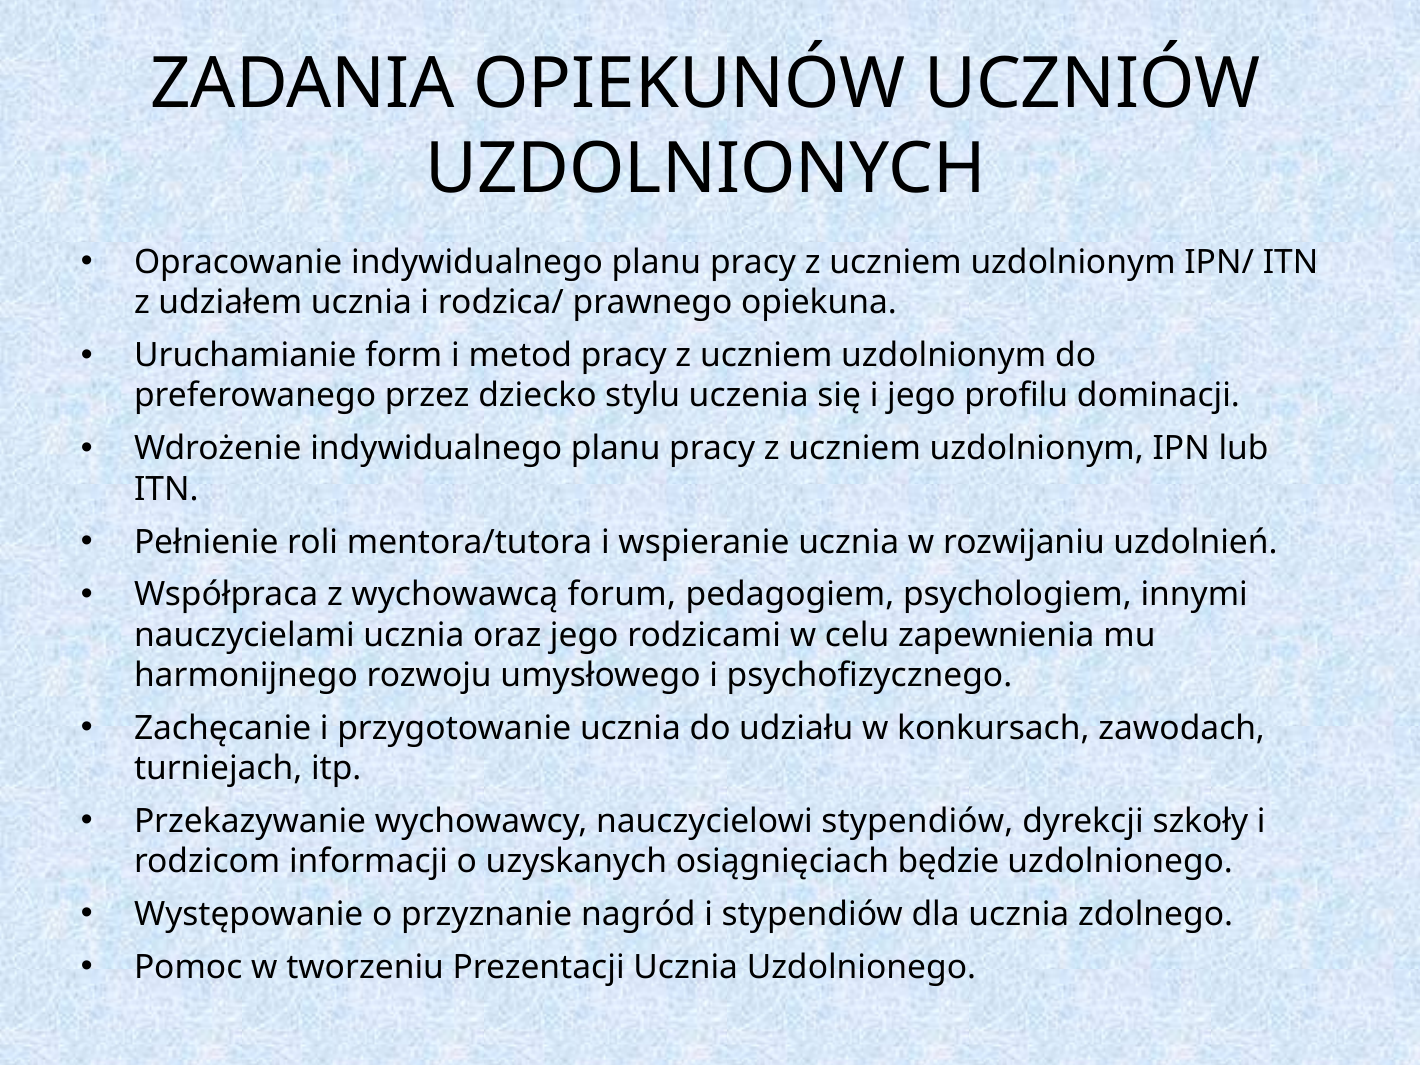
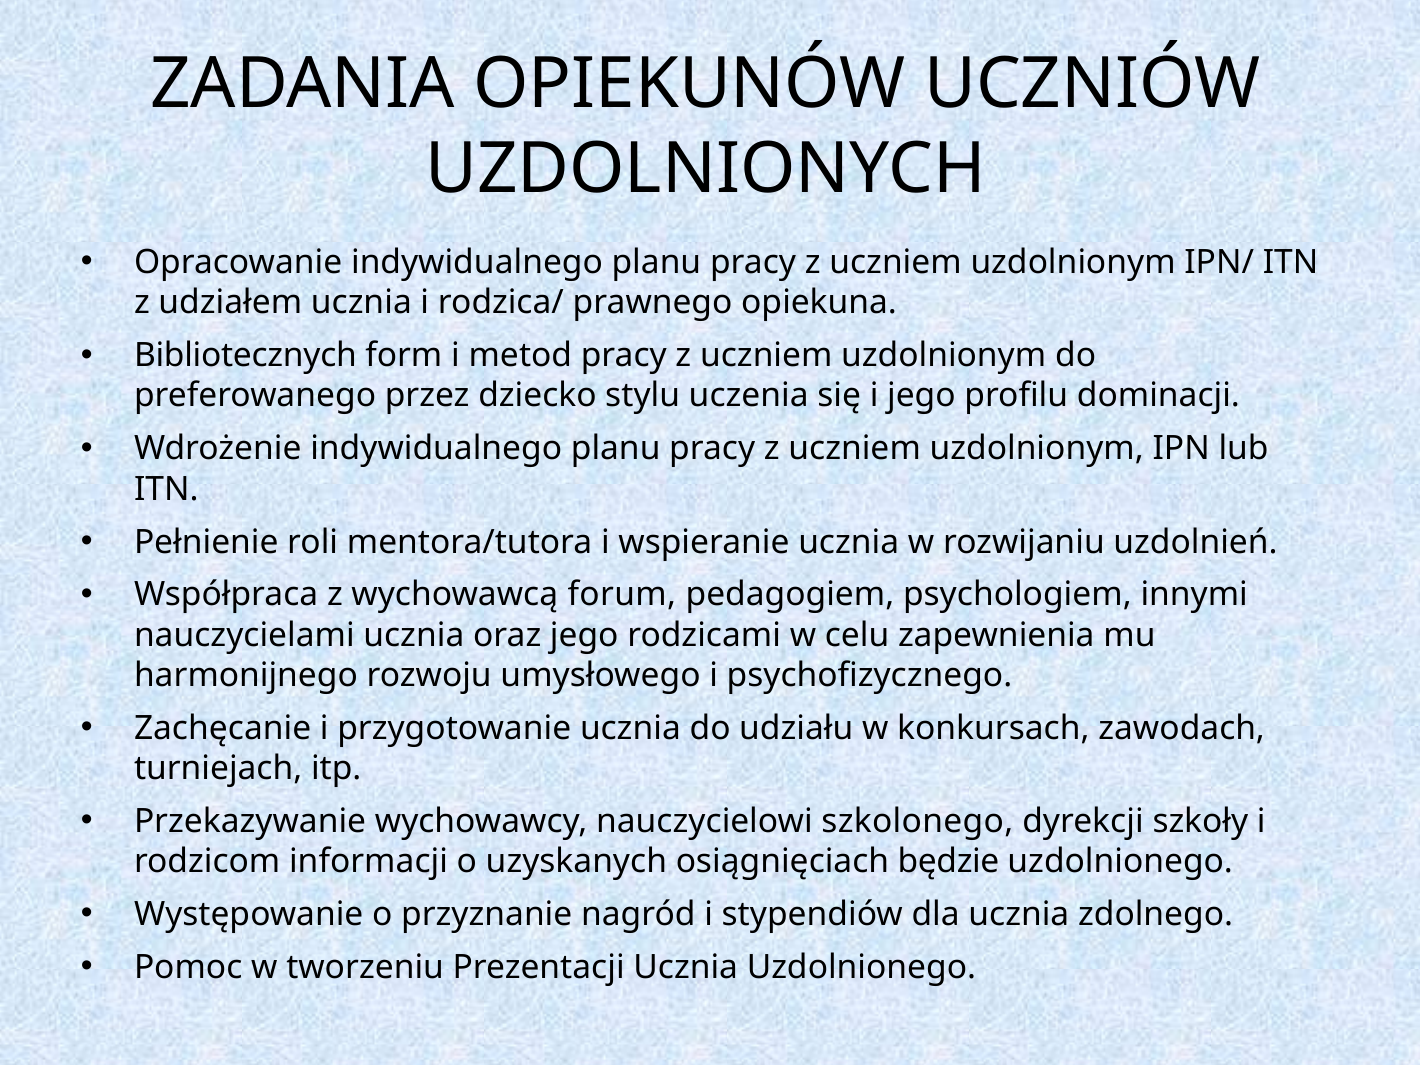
Uruchamianie: Uruchamianie -> Bibliotecznych
nauczycielowi stypendiów: stypendiów -> szkolonego
